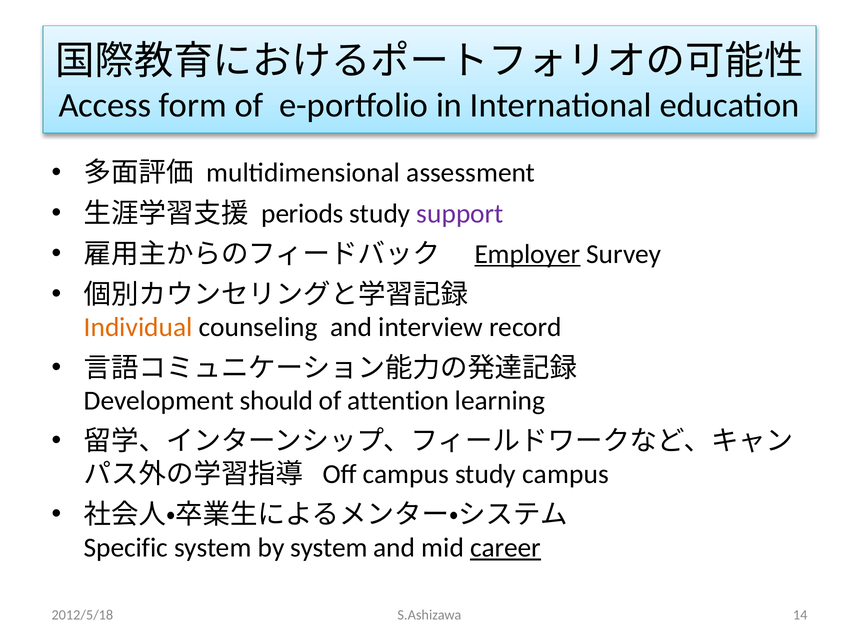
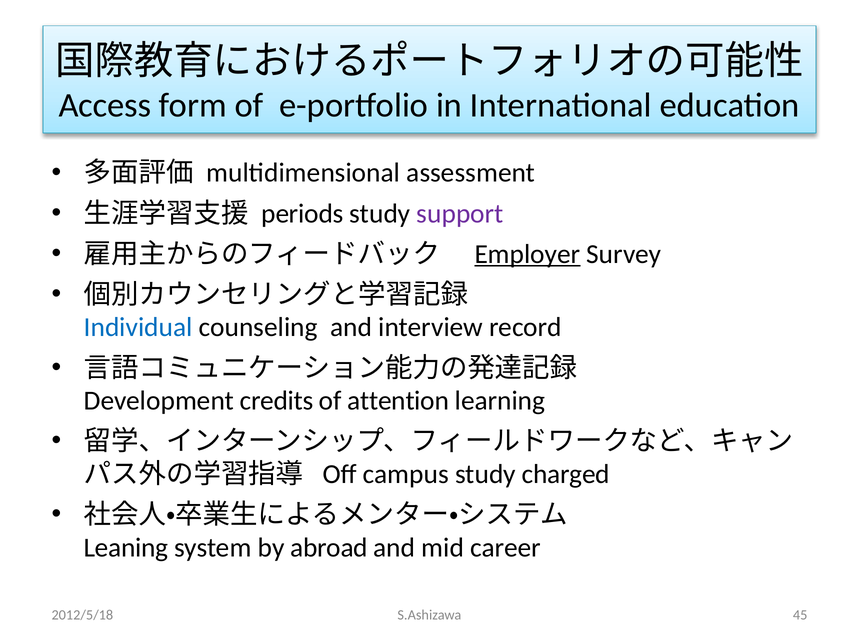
Individual colour: orange -> blue
should: should -> credits
study campus: campus -> charged
Specific: Specific -> Leaning
by system: system -> abroad
career underline: present -> none
14: 14 -> 45
